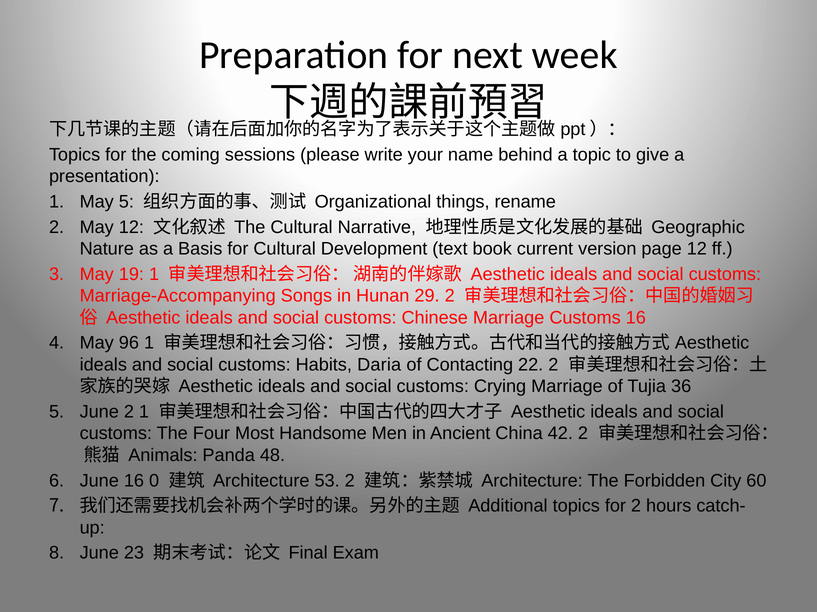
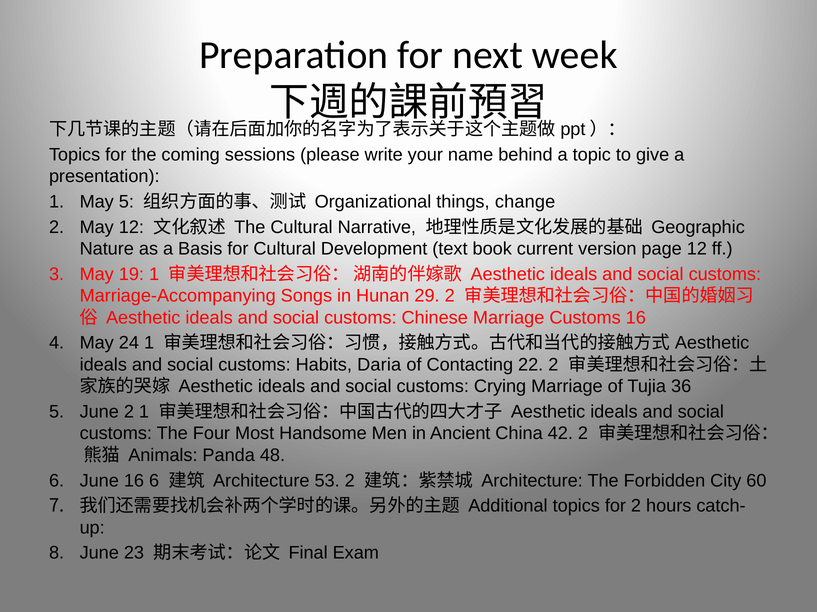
rename: rename -> change
96: 96 -> 24
16 0: 0 -> 6
